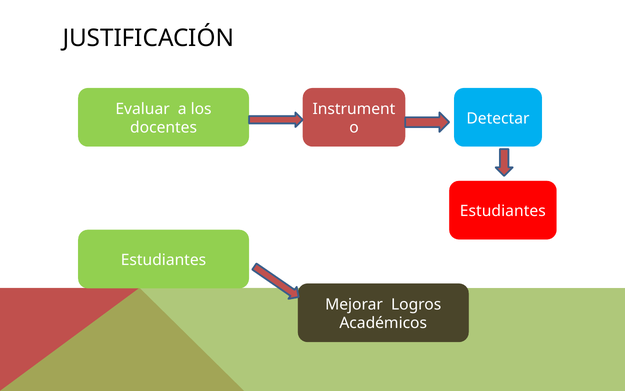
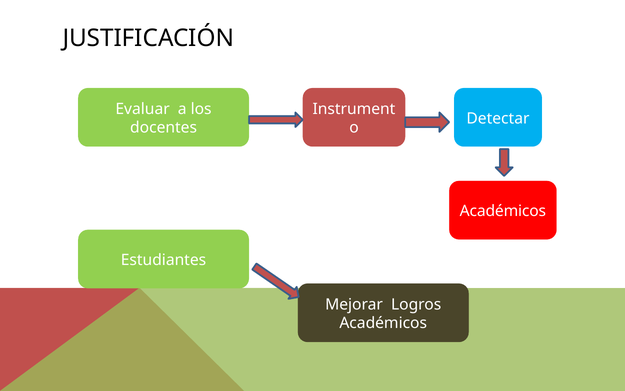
Estudiantes at (503, 211): Estudiantes -> Académicos
